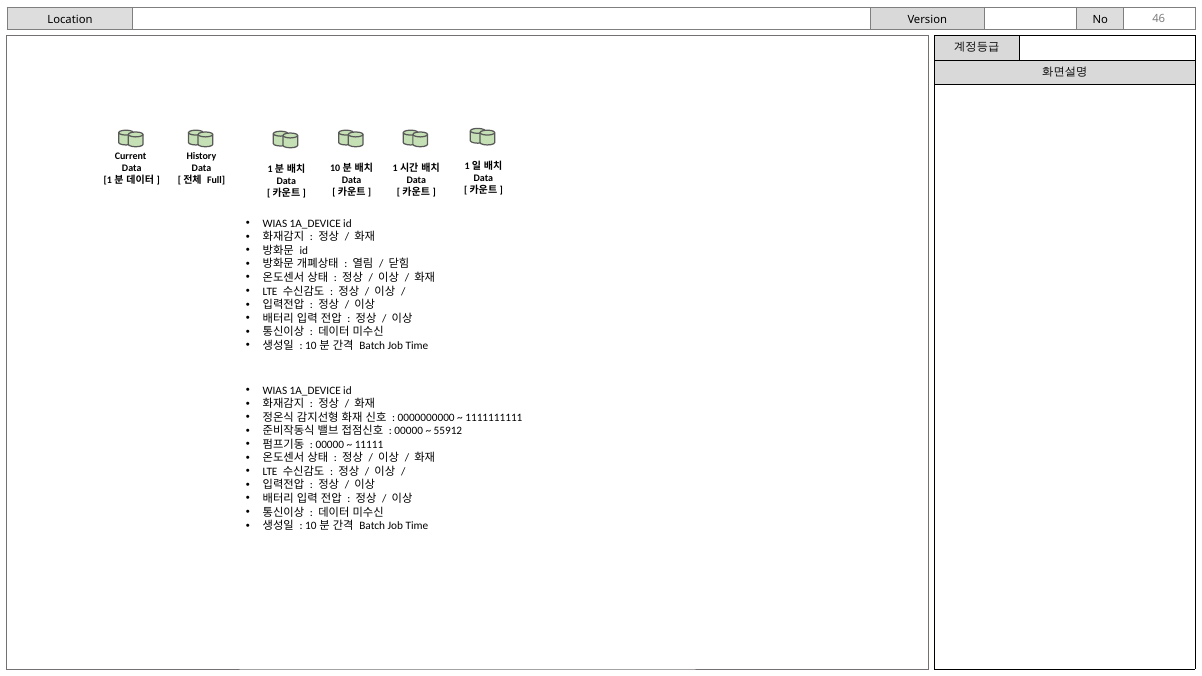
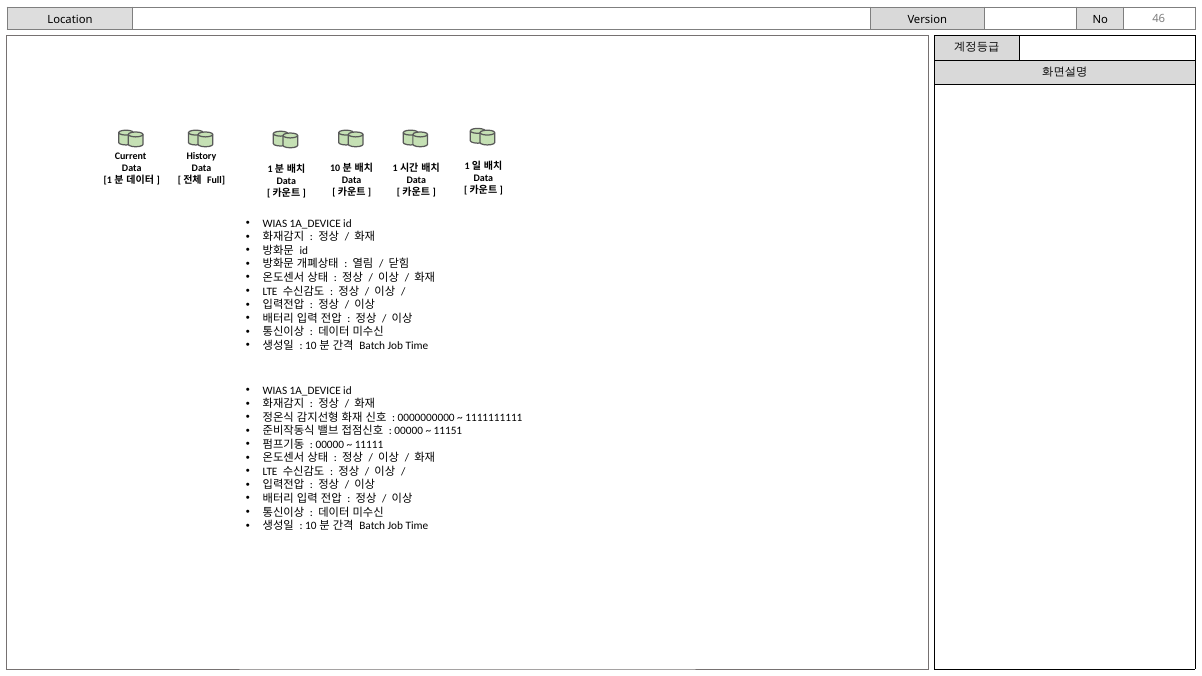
55912: 55912 -> 11151
